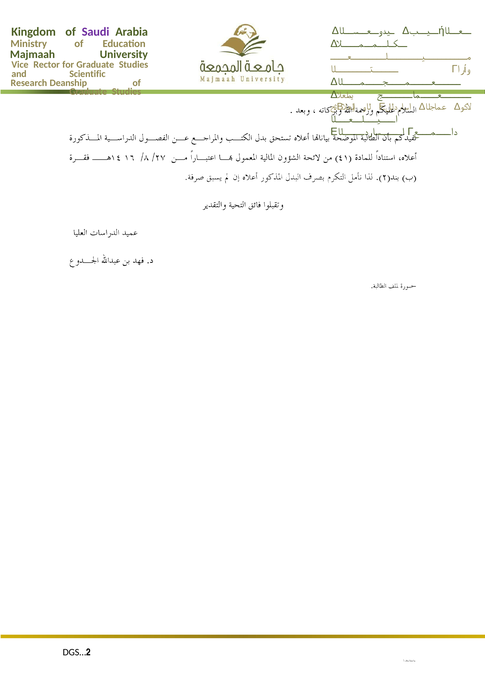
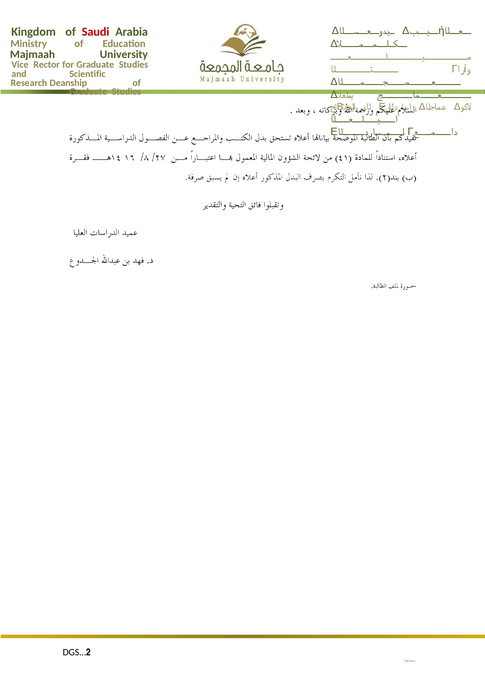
Saudi colour: purple -> red
